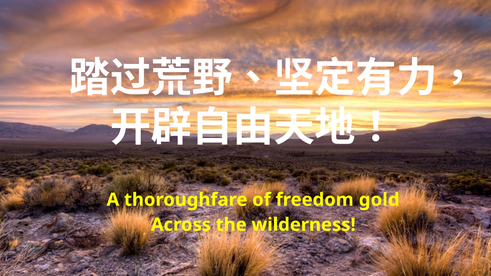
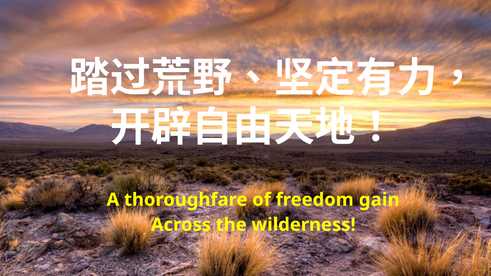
gold: gold -> gain
